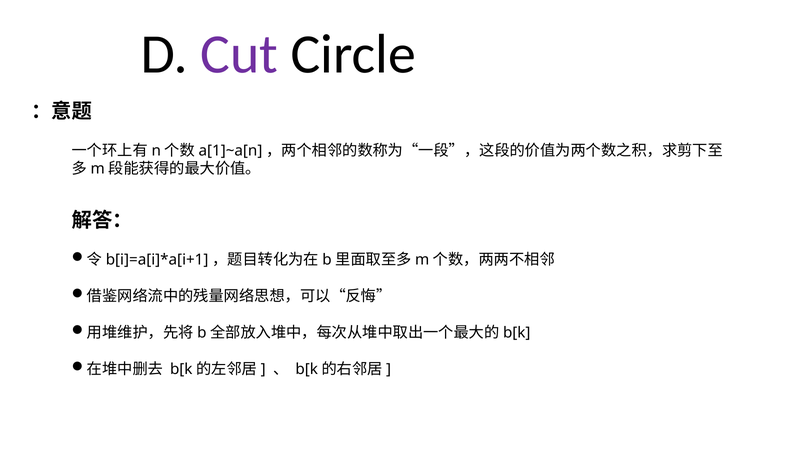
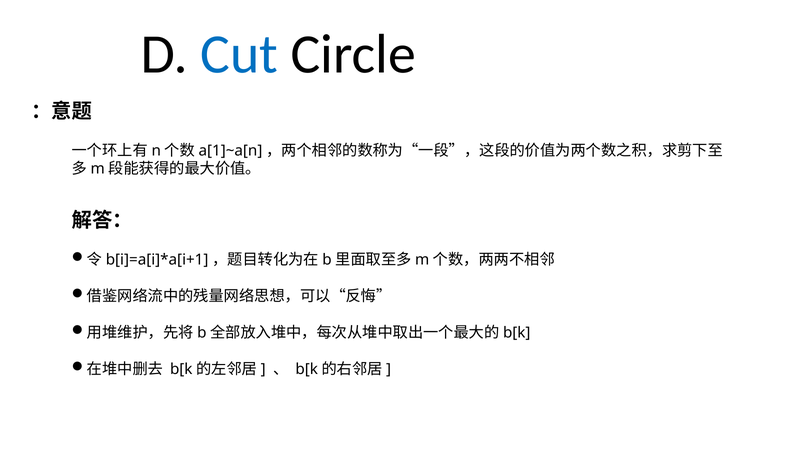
Cut colour: purple -> blue
